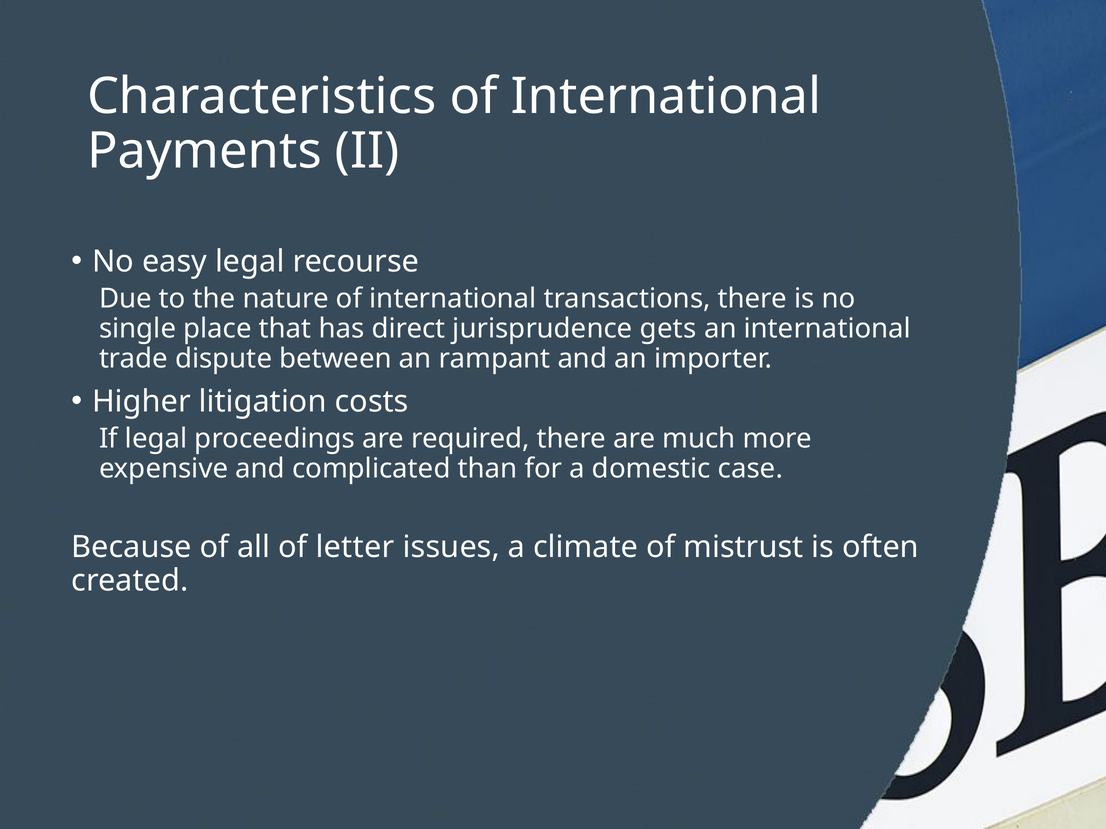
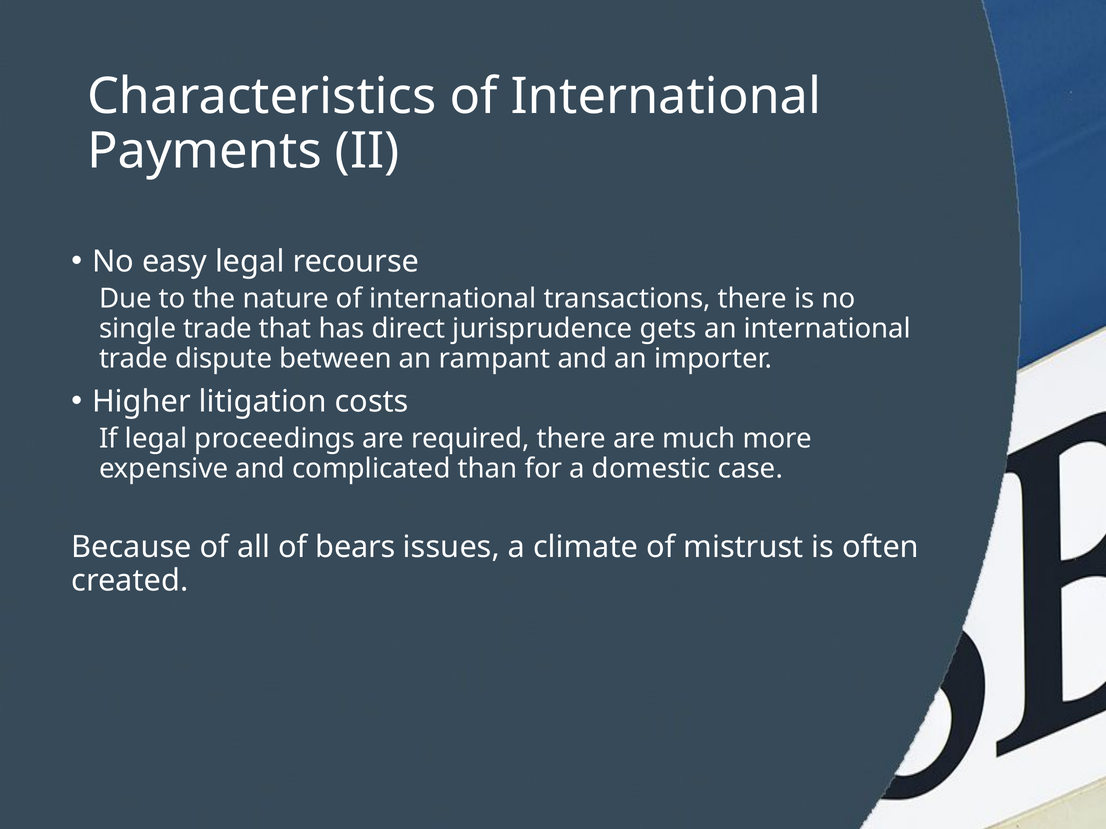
single place: place -> trade
letter: letter -> bears
